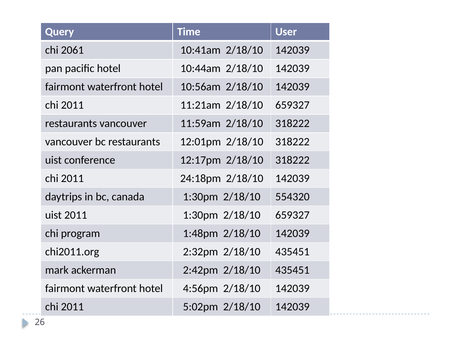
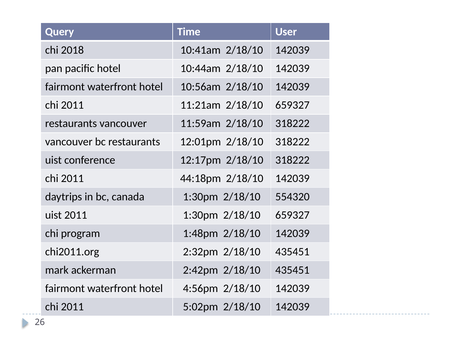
2061: 2061 -> 2018
24:18pm: 24:18pm -> 44:18pm
